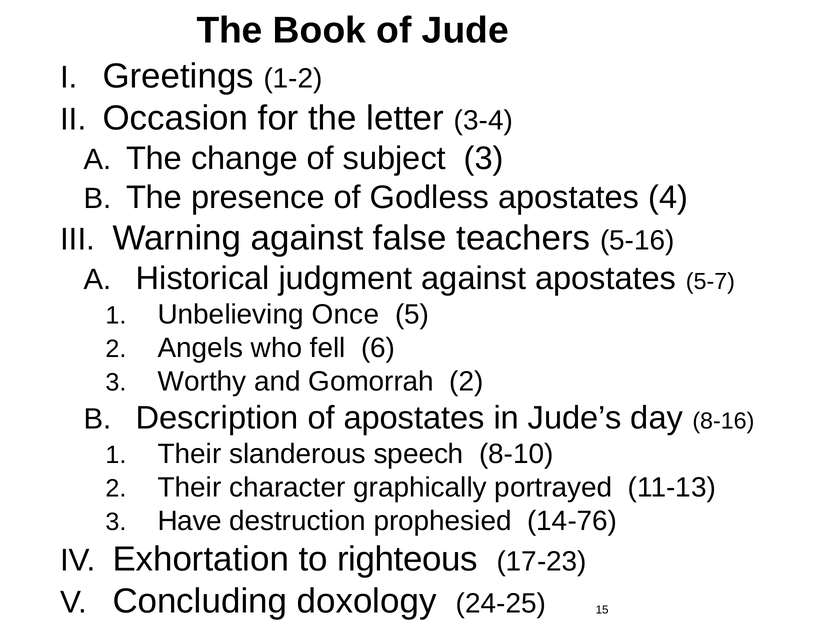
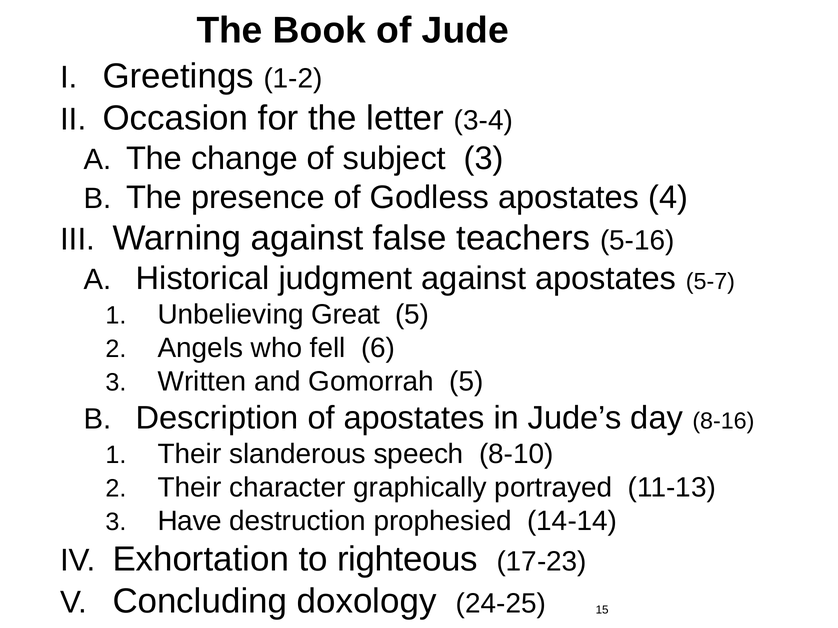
Once: Once -> Great
Worthy: Worthy -> Written
Gomorrah 2: 2 -> 5
14-76: 14-76 -> 14-14
